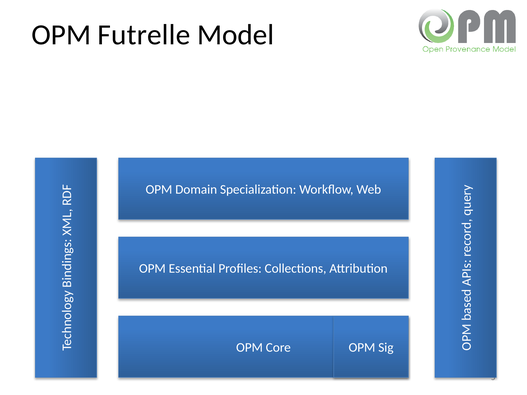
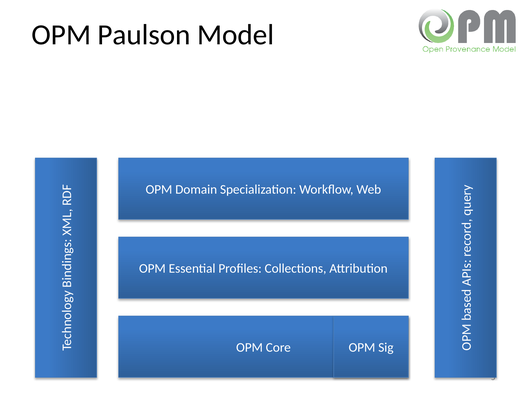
Futrelle: Futrelle -> Paulson
